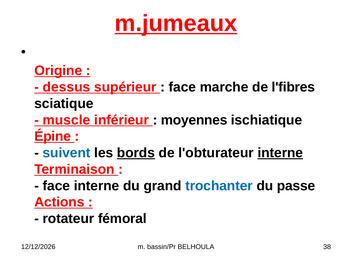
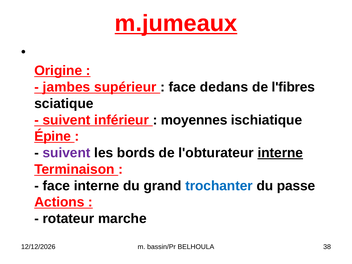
dessus: dessus -> jambes
marche: marche -> dedans
muscle at (66, 120): muscle -> suivent
suivent at (67, 153) colour: blue -> purple
bords underline: present -> none
fémoral: fémoral -> marche
